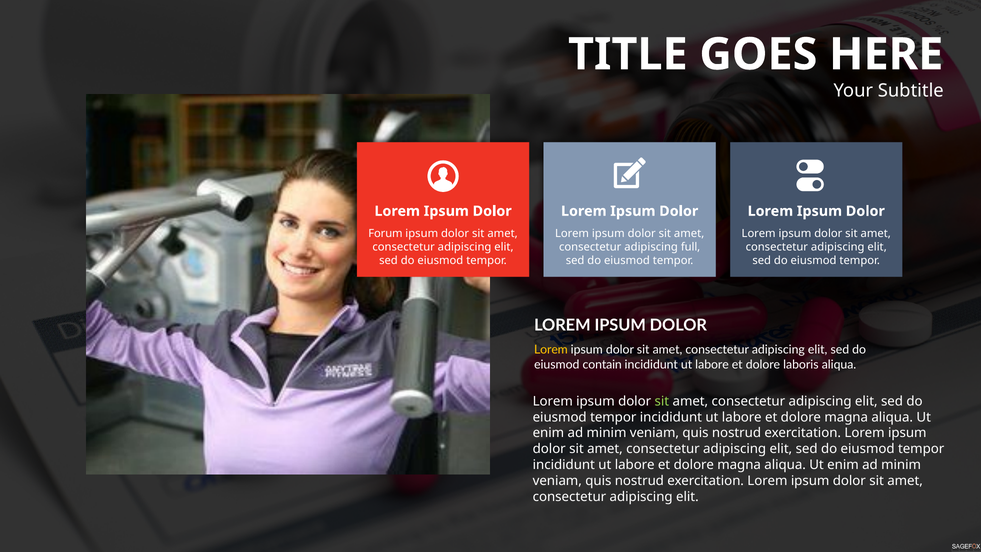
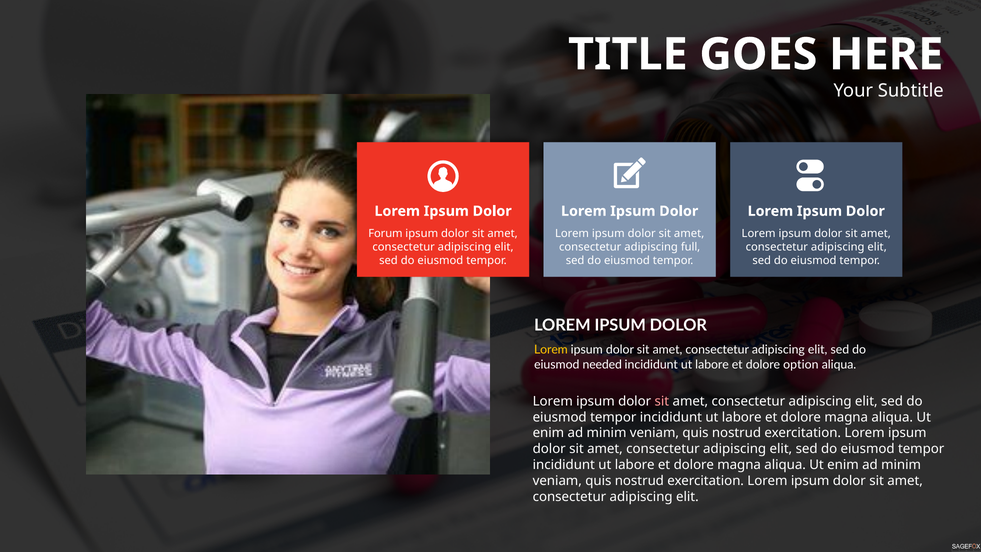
contain: contain -> needed
laboris: laboris -> option
sit at (662, 401) colour: light green -> pink
